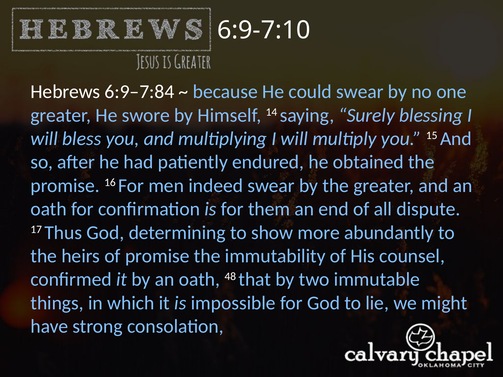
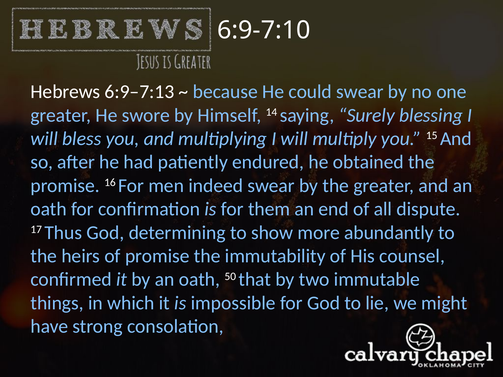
6:9–7:84: 6:9–7:84 -> 6:9–7:13
48: 48 -> 50
